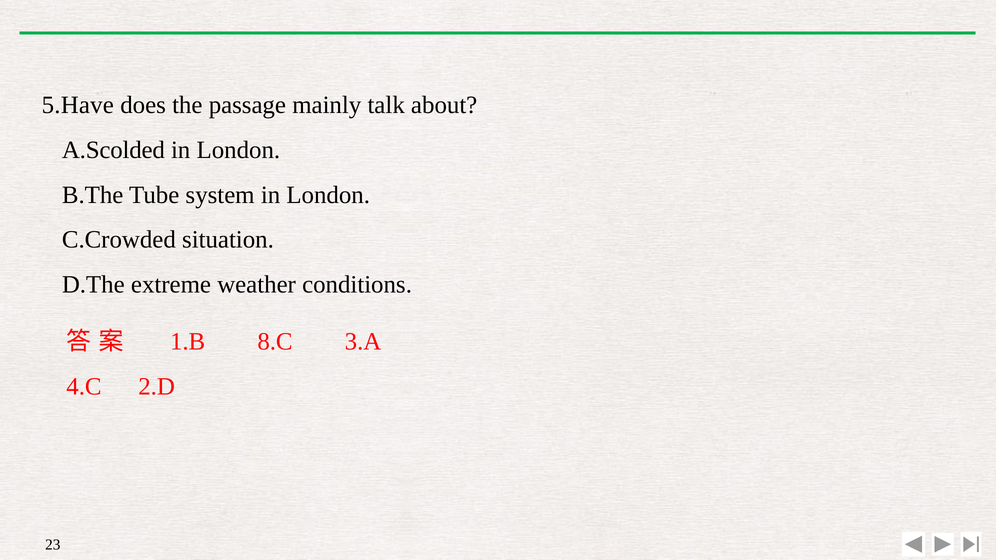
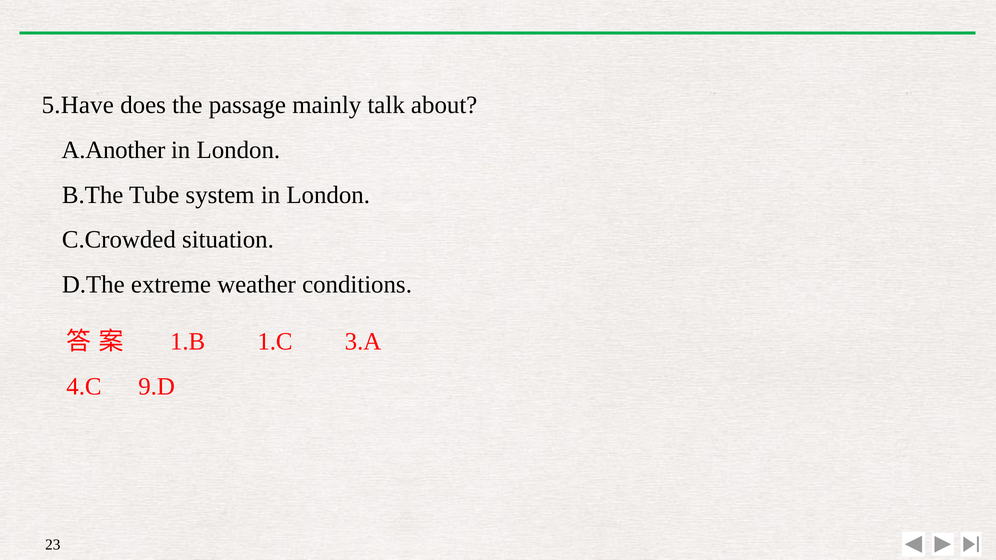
A.Scolded: A.Scolded -> A.Another
8.C: 8.C -> 1.C
2.D: 2.D -> 9.D
